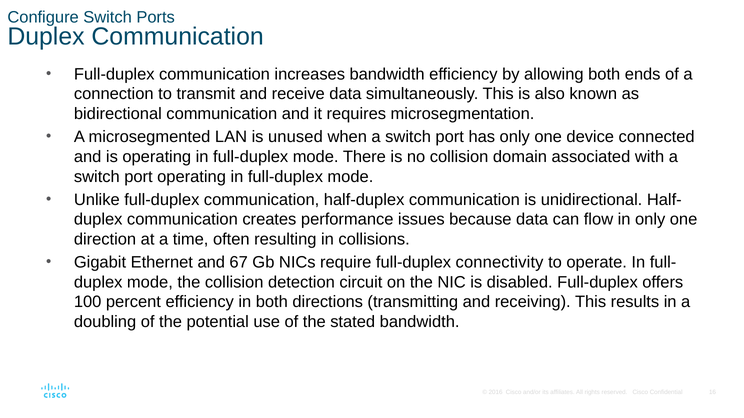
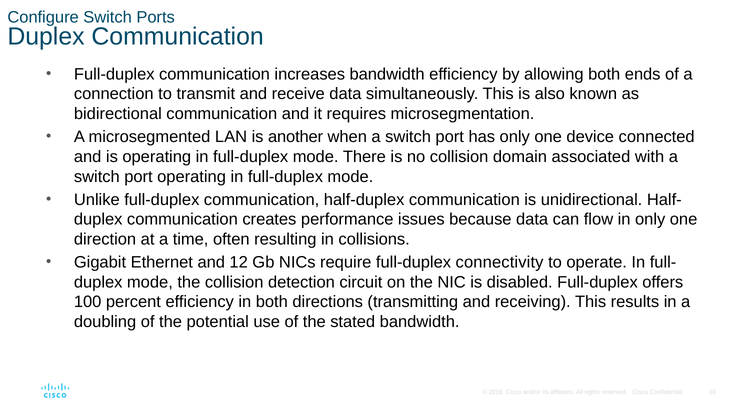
unused: unused -> another
67: 67 -> 12
